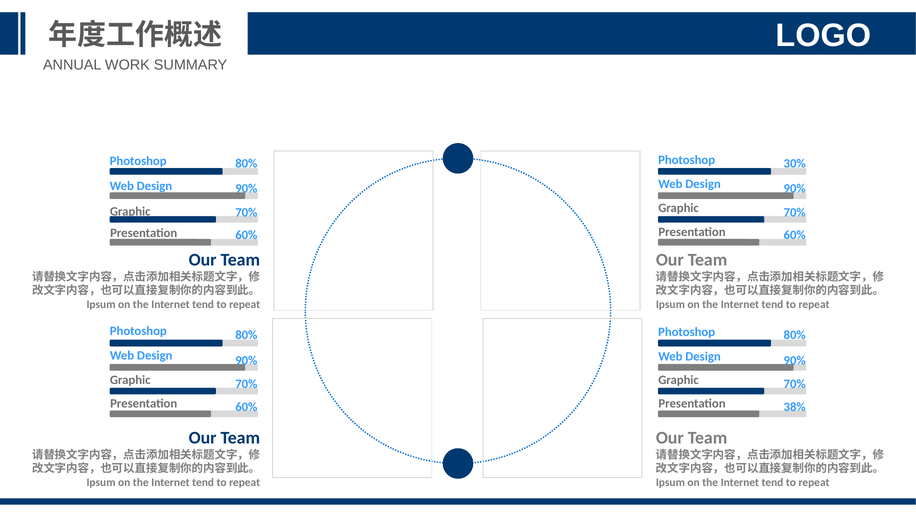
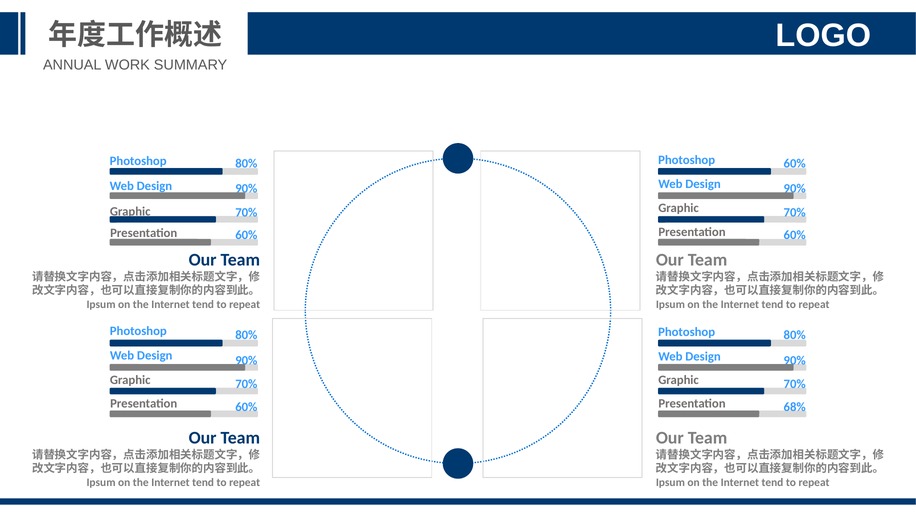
Photoshop 30%: 30% -> 60%
38%: 38% -> 68%
